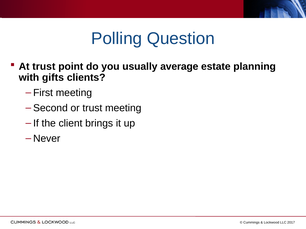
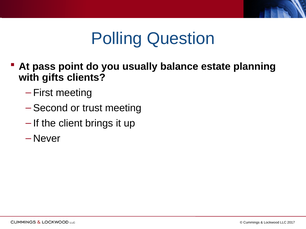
At trust: trust -> pass
average: average -> balance
